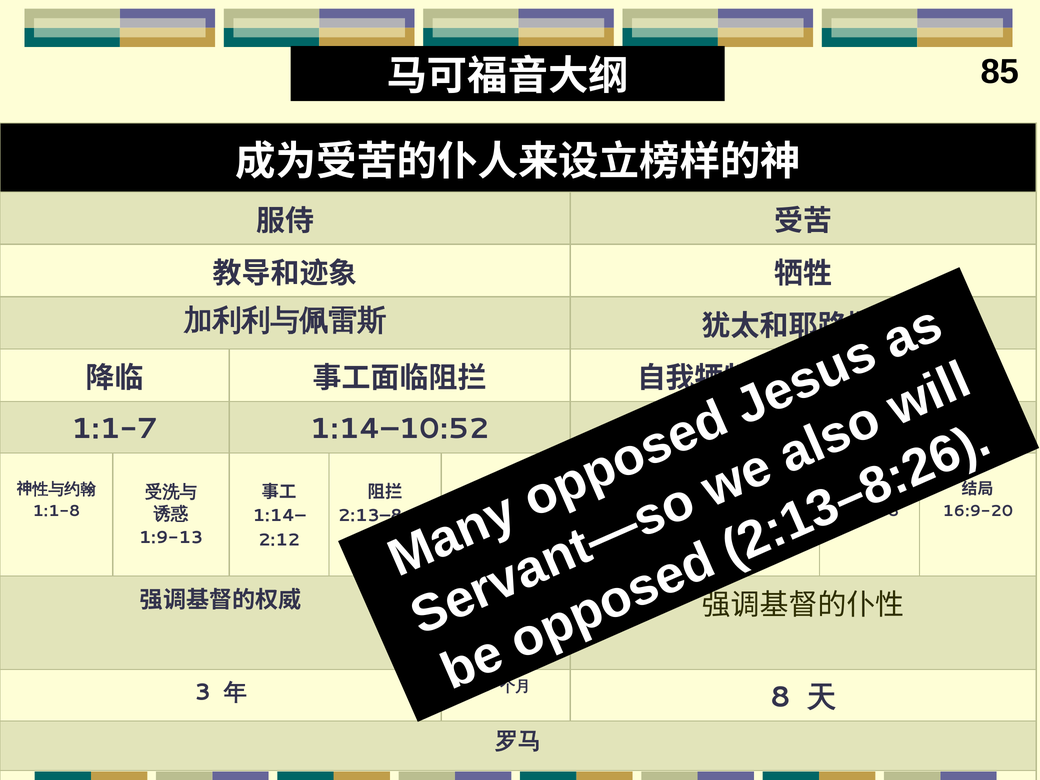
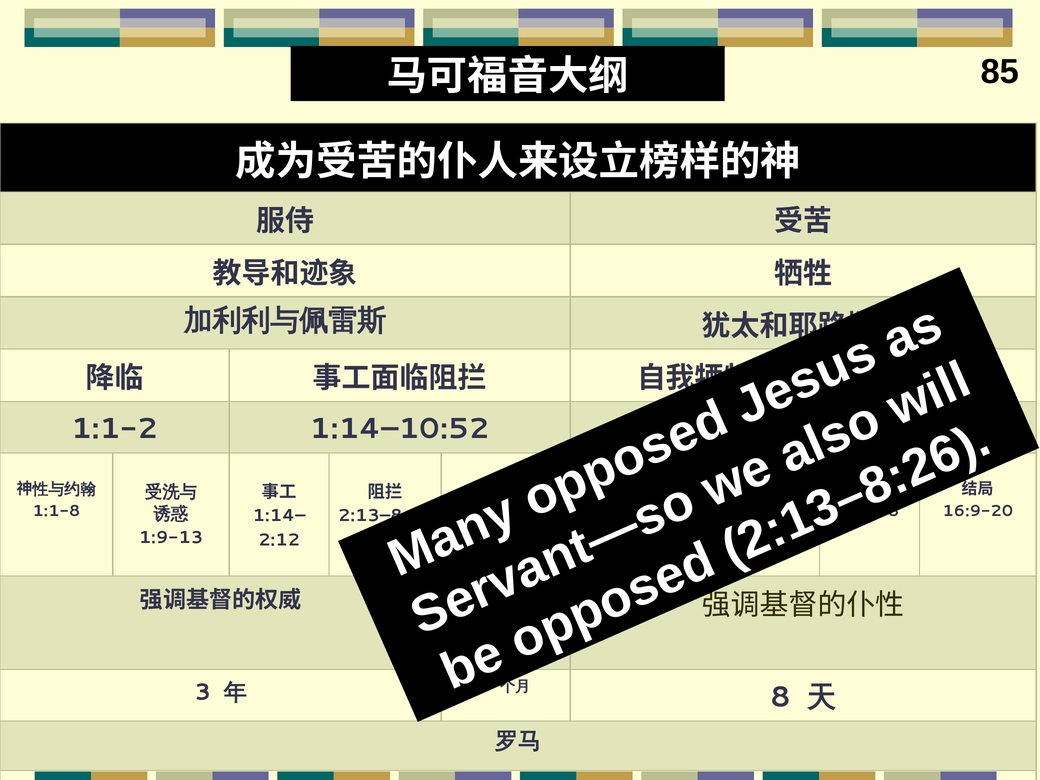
1:1-7: 1:1-7 -> 1:1-2
